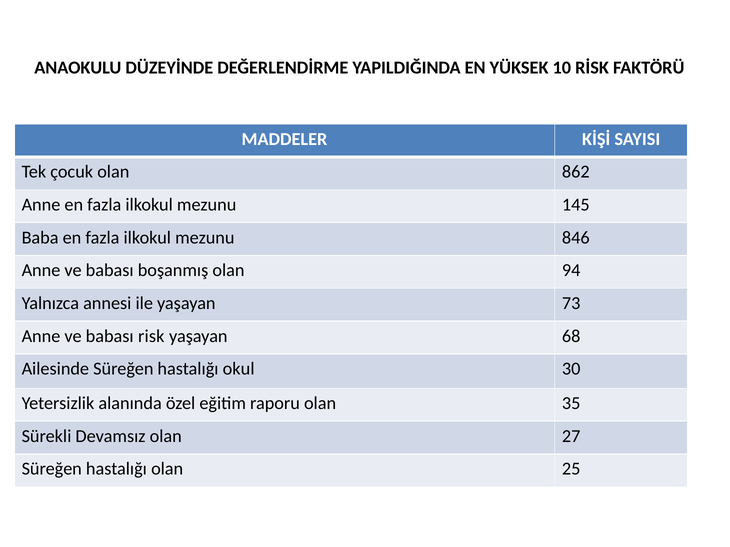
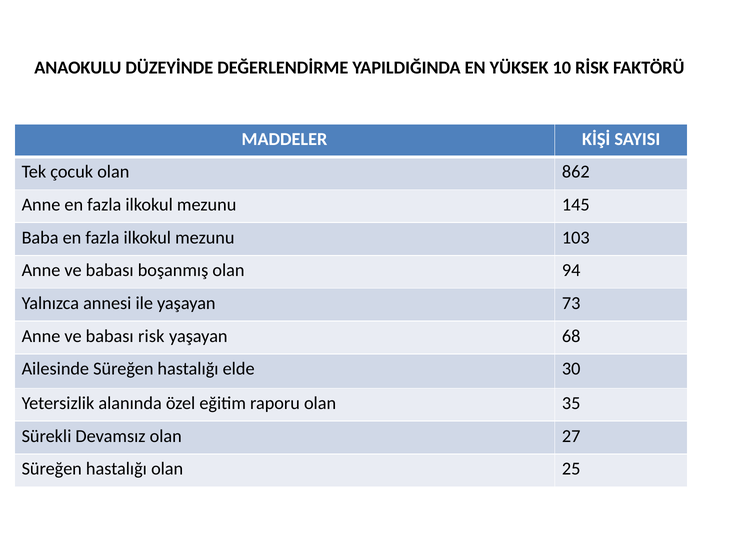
846: 846 -> 103
okul: okul -> elde
